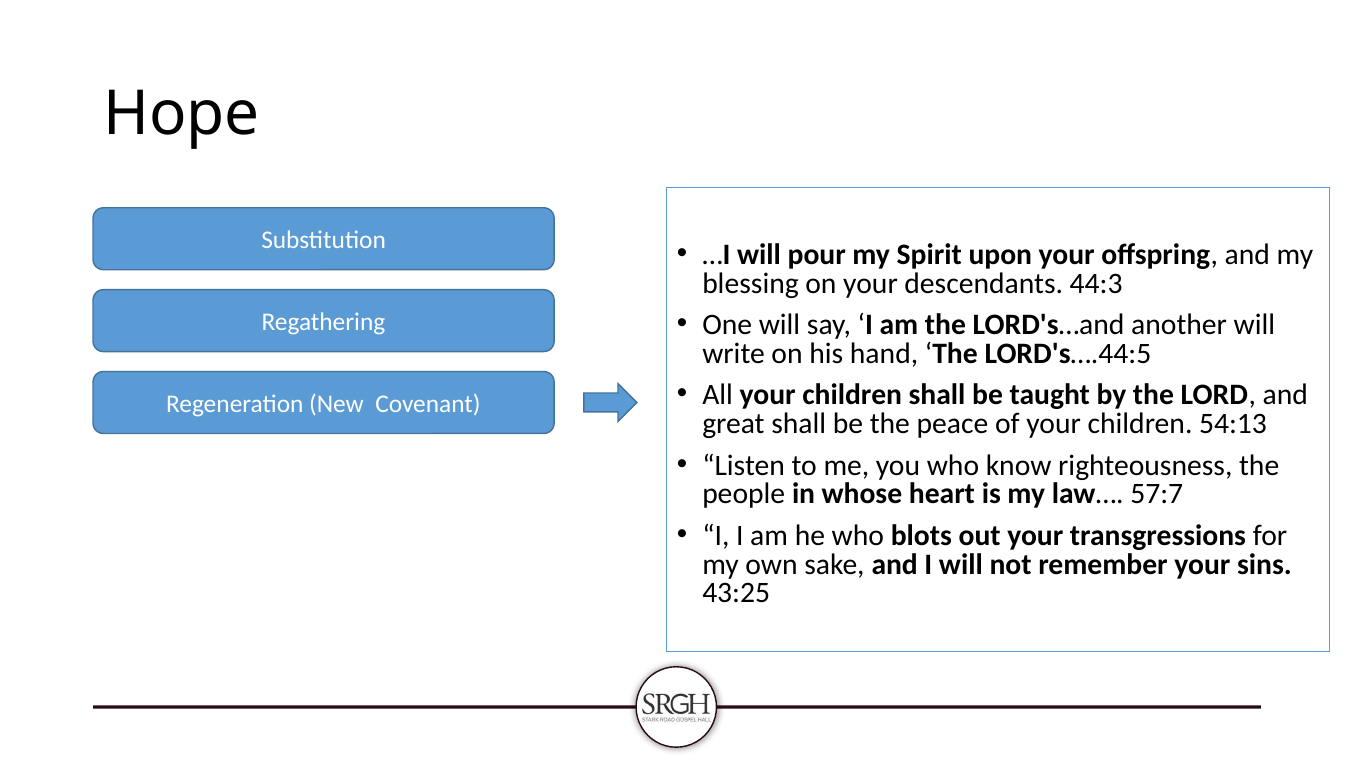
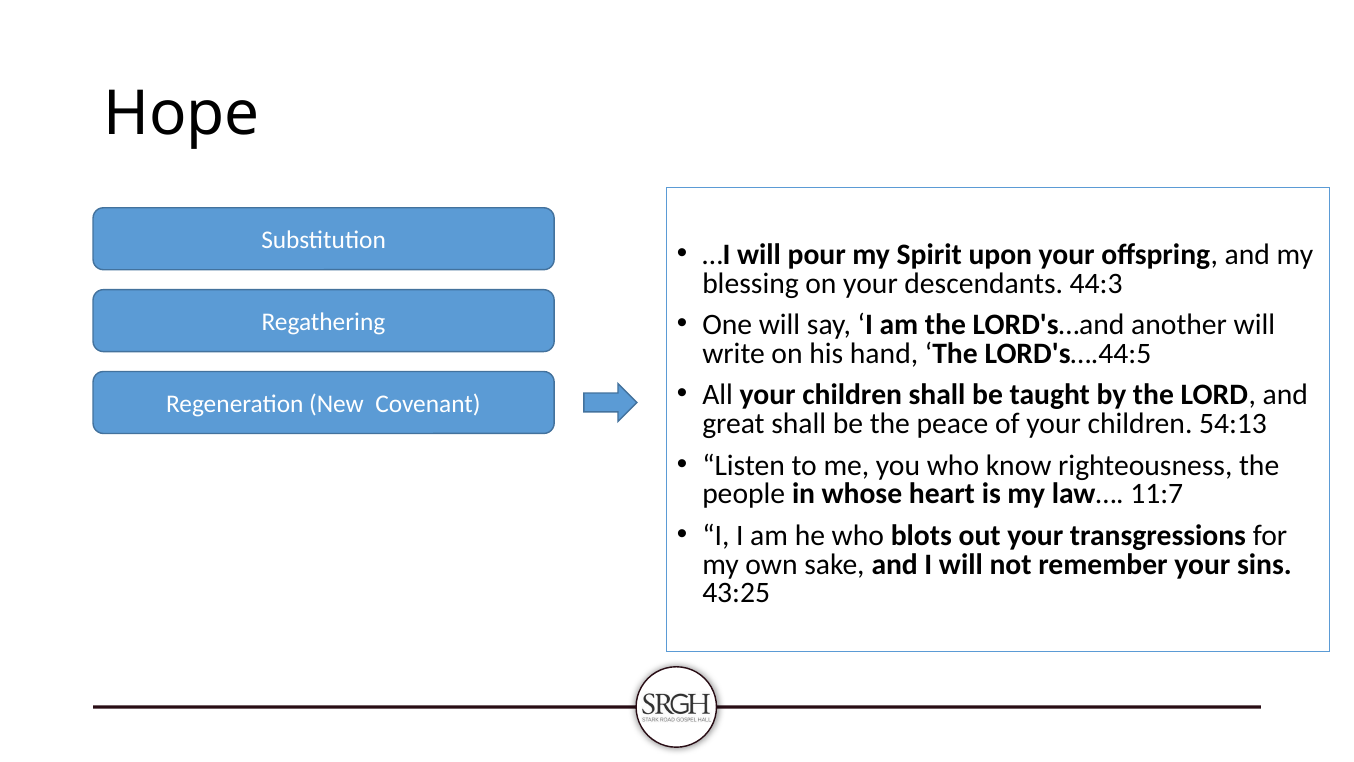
57:7: 57:7 -> 11:7
